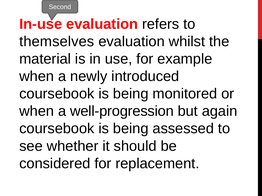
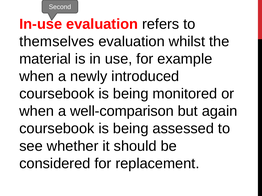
well-progression: well-progression -> well-comparison
